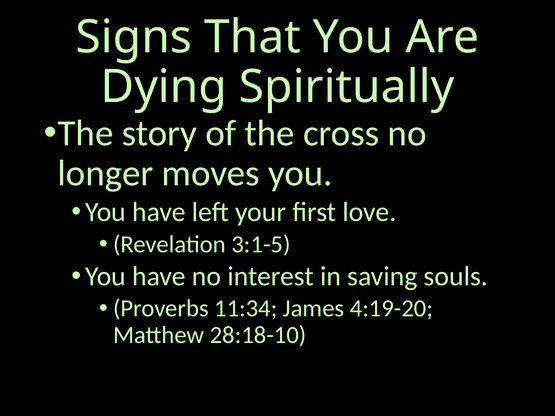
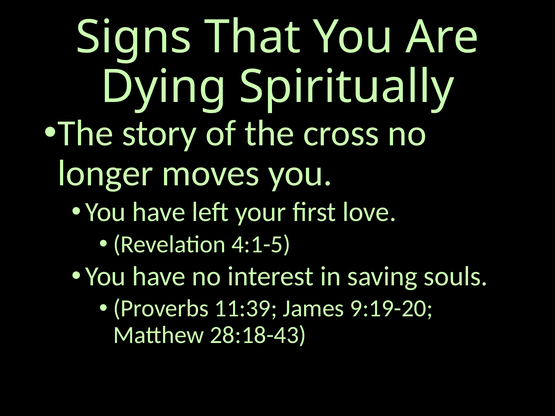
3:1-5: 3:1-5 -> 4:1-5
11:34: 11:34 -> 11:39
4:19-20: 4:19-20 -> 9:19-20
28:18-10: 28:18-10 -> 28:18-43
